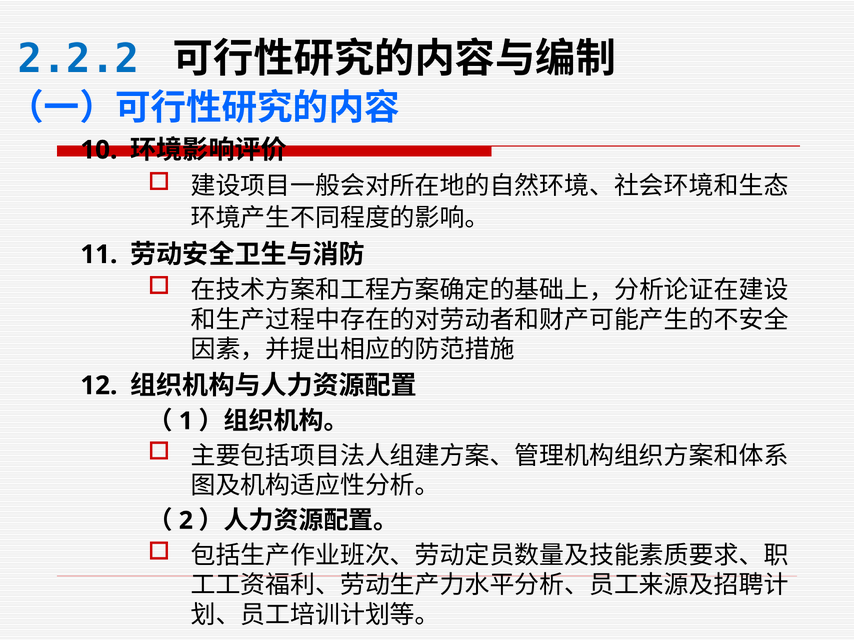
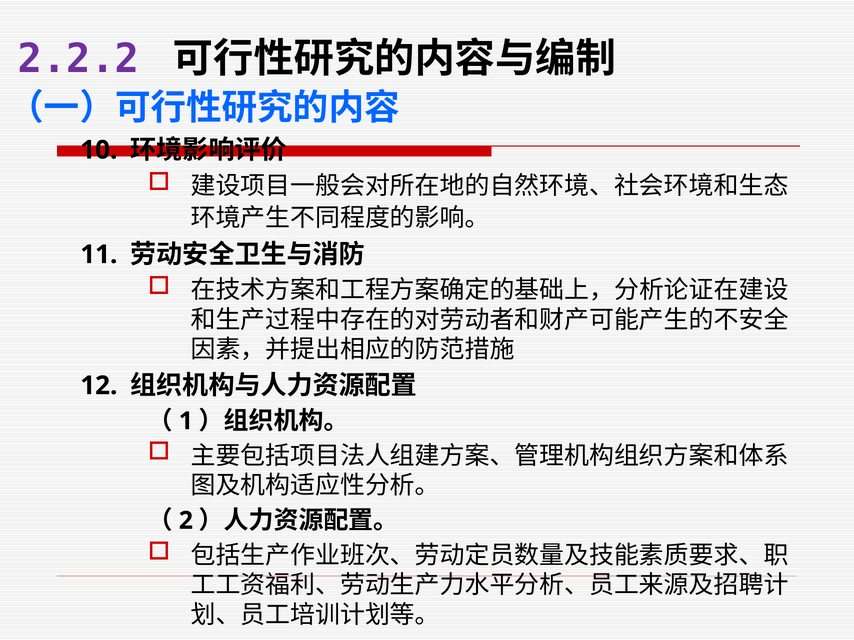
2.2.2 colour: blue -> purple
